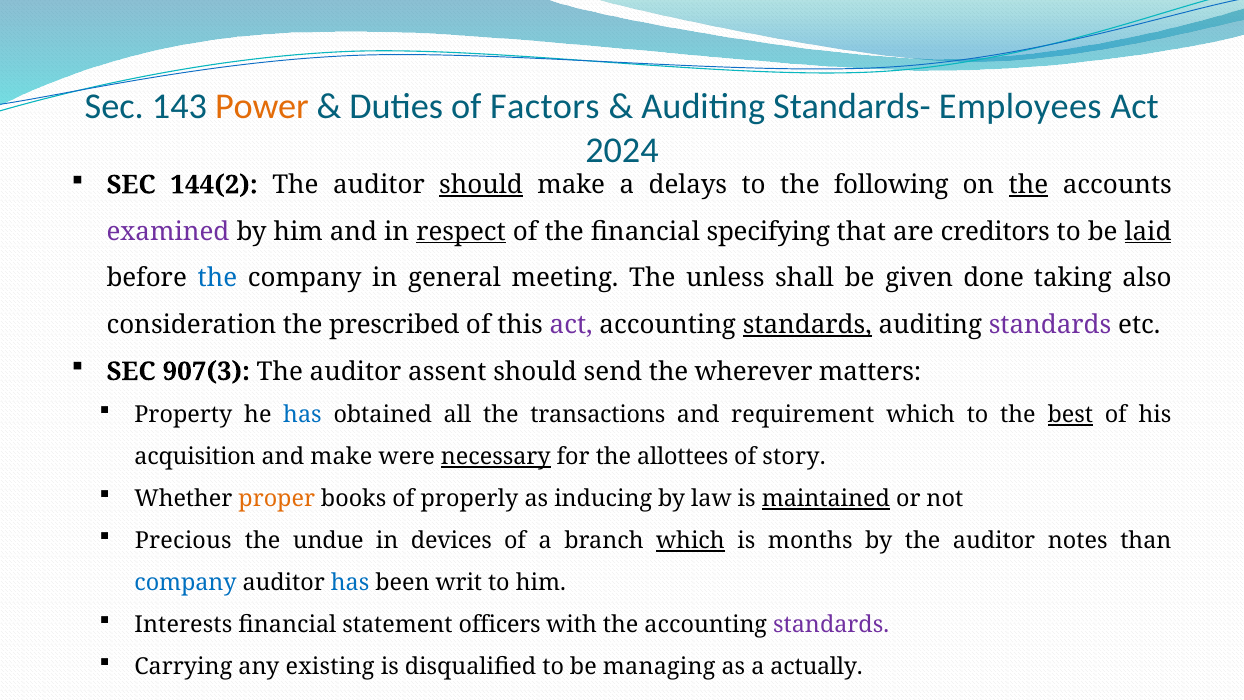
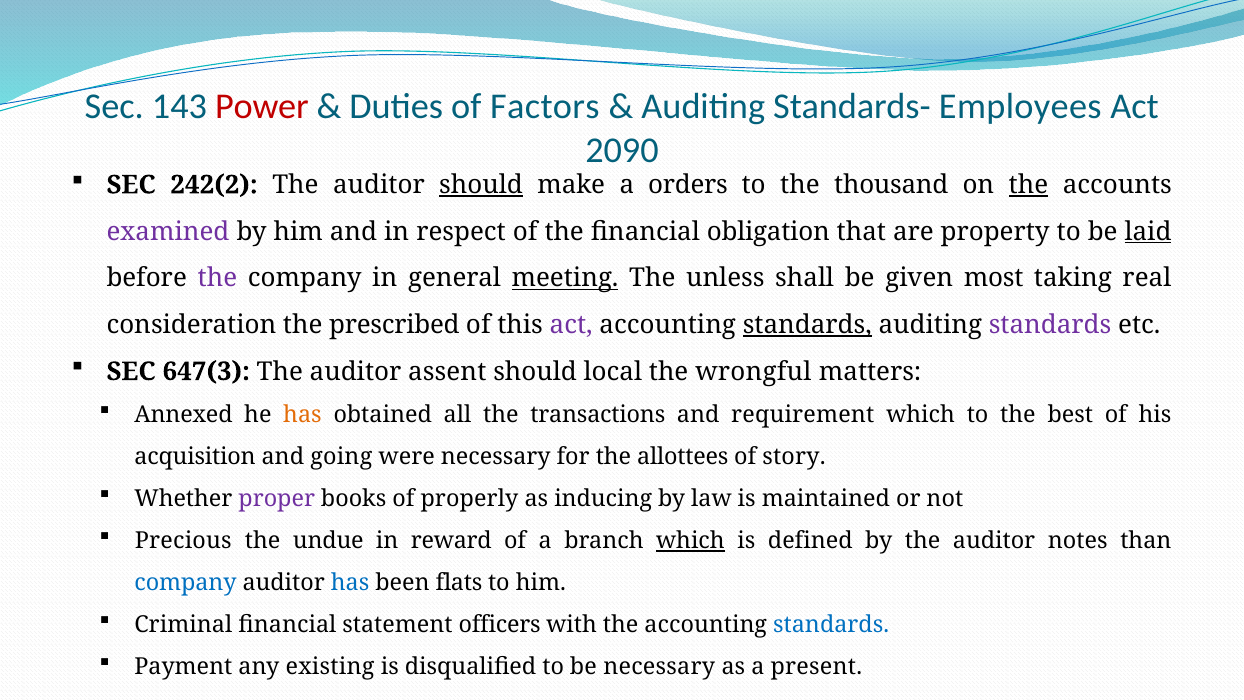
Power colour: orange -> red
2024: 2024 -> 2090
144(2: 144(2 -> 242(2
delays: delays -> orders
following: following -> thousand
respect underline: present -> none
specifying: specifying -> obligation
creditors: creditors -> property
the at (217, 278) colour: blue -> purple
meeting underline: none -> present
done: done -> most
also: also -> real
907(3: 907(3 -> 647(3
send: send -> local
wherever: wherever -> wrongful
Property: Property -> Annexed
has at (302, 415) colour: blue -> orange
best underline: present -> none
and make: make -> going
necessary at (496, 457) underline: present -> none
proper colour: orange -> purple
maintained underline: present -> none
devices: devices -> reward
months: months -> defined
writ: writ -> flats
Interests: Interests -> Criminal
standards at (831, 625) colour: purple -> blue
Carrying: Carrying -> Payment
be managing: managing -> necessary
actually: actually -> present
